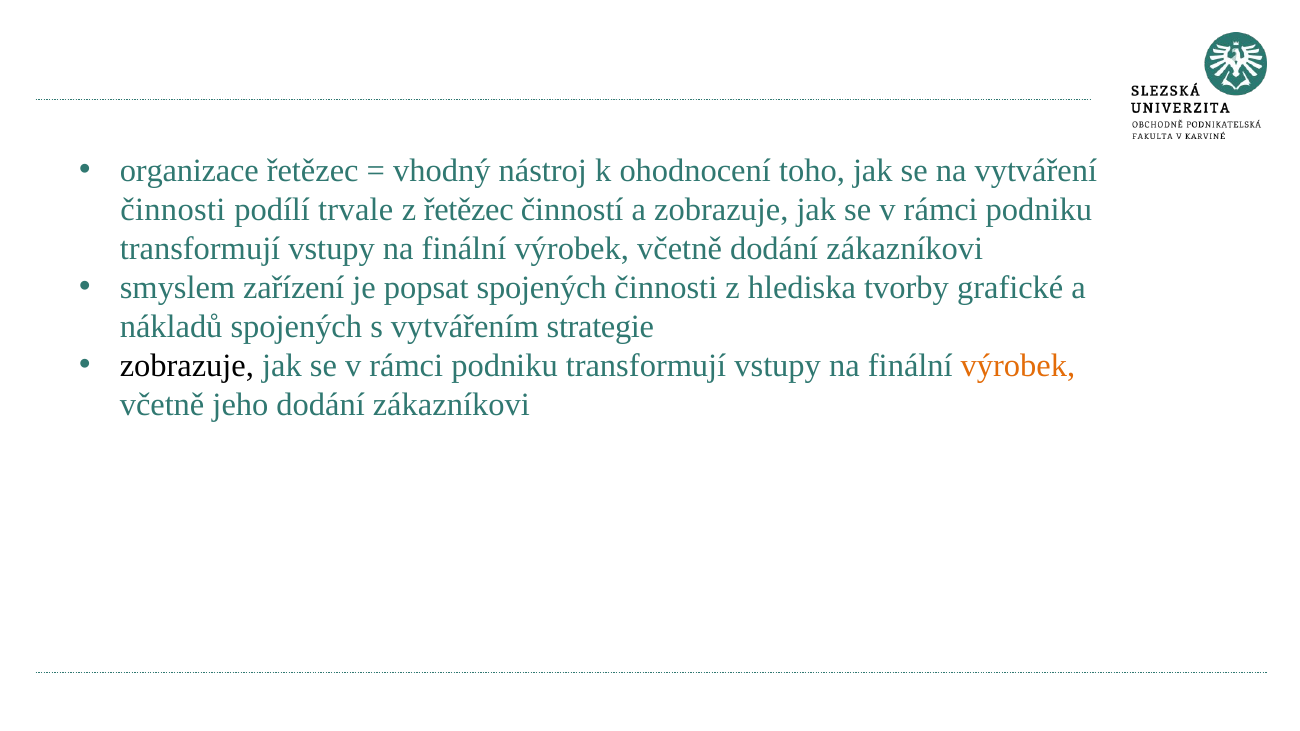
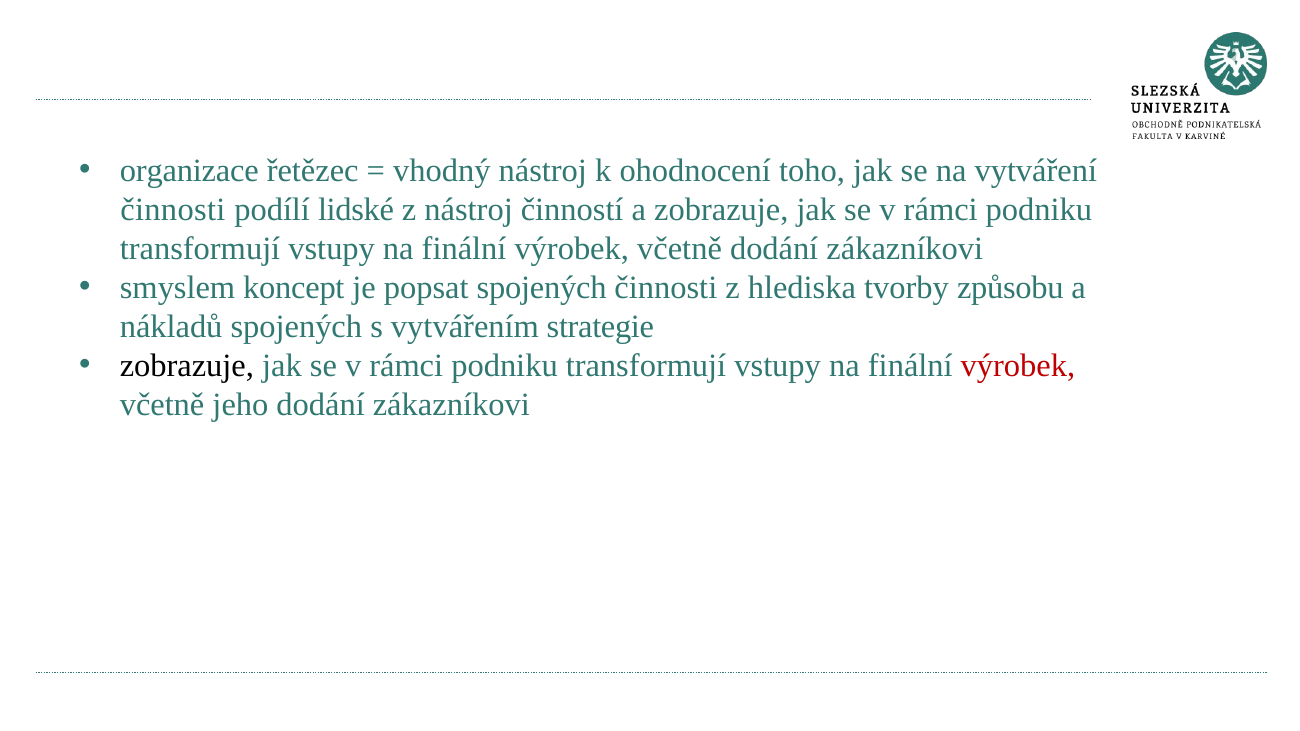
trvale: trvale -> lidské
z řetězec: řetězec -> nástroj
zařízení: zařízení -> koncept
grafické: grafické -> způsobu
výrobek at (1018, 366) colour: orange -> red
